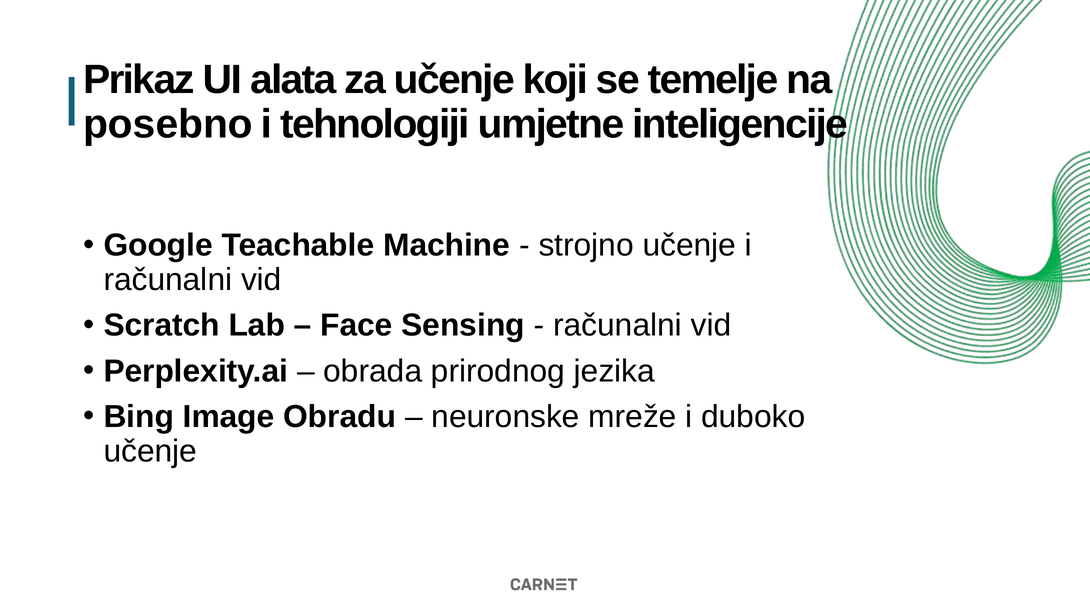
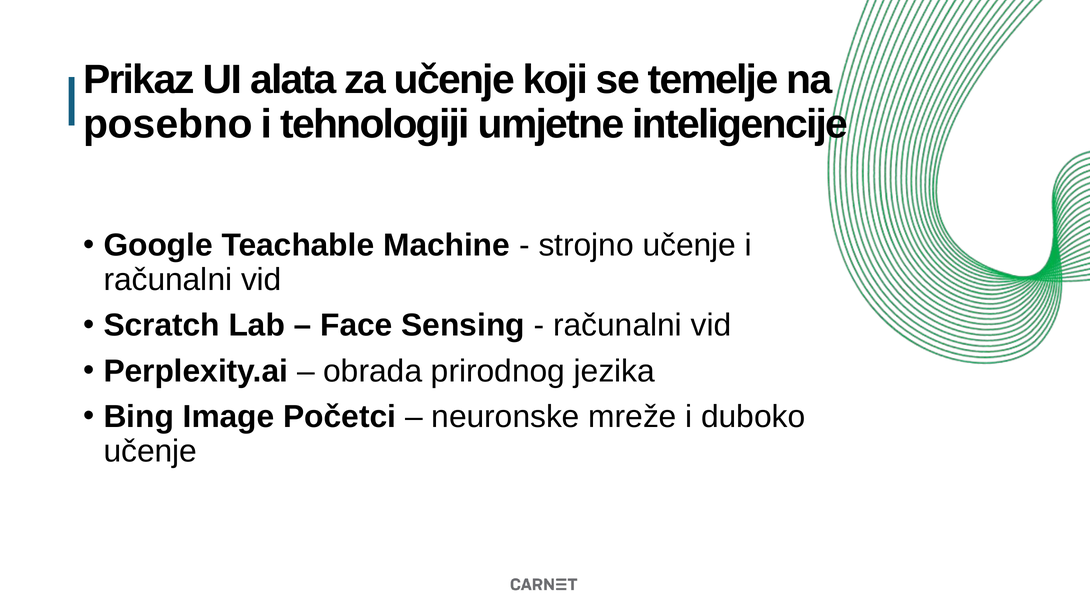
Obradu: Obradu -> Početci
